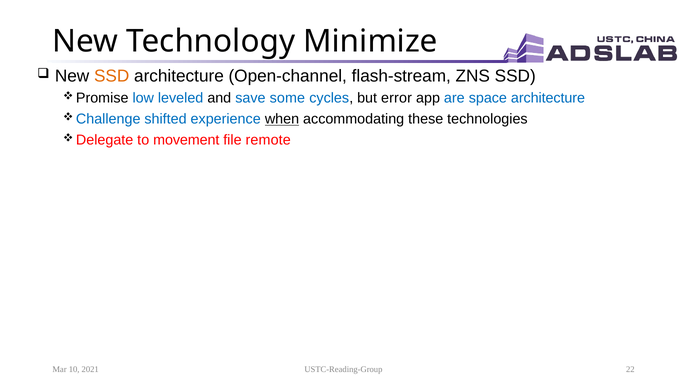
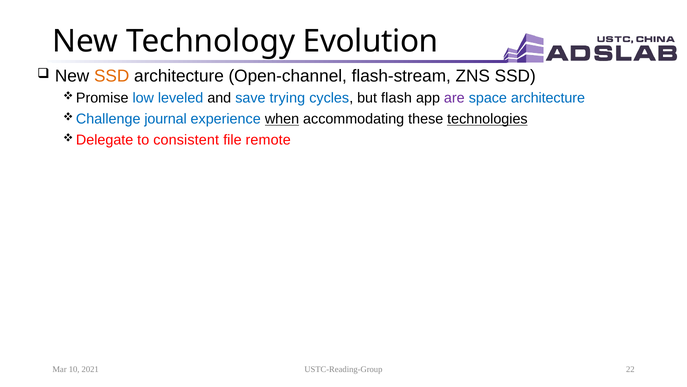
Minimize: Minimize -> Evolution
some: some -> trying
error: error -> flash
are colour: blue -> purple
shifted: shifted -> journal
technologies underline: none -> present
movement: movement -> consistent
